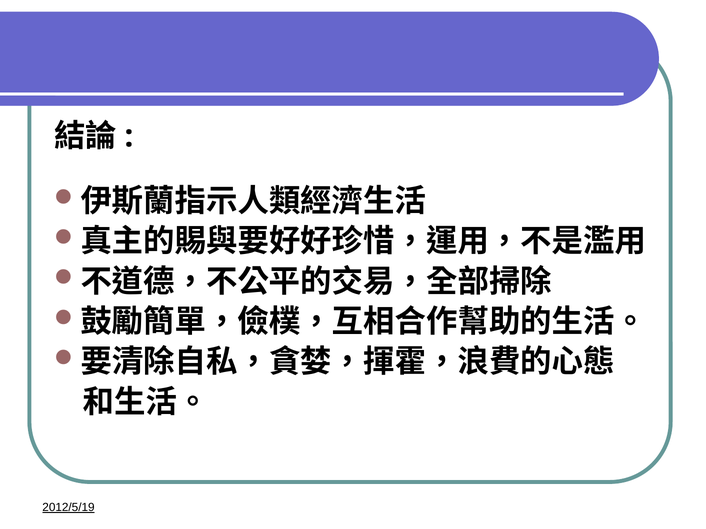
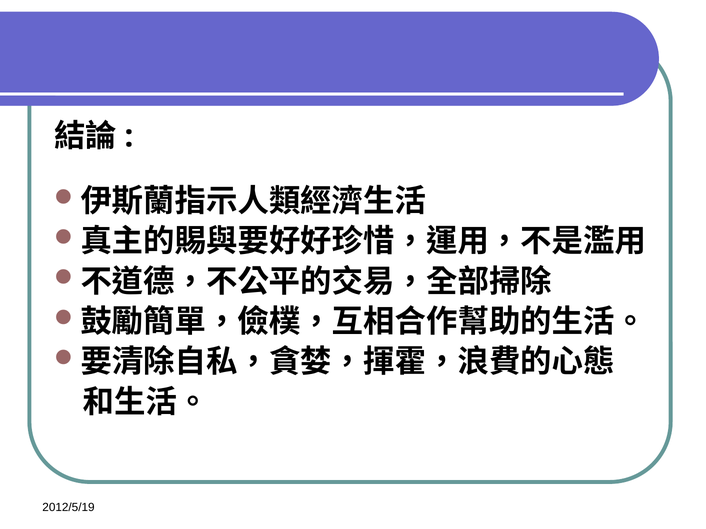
2012/5/19 underline: present -> none
